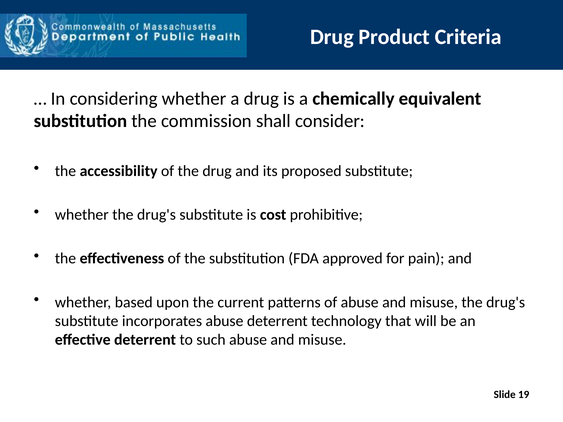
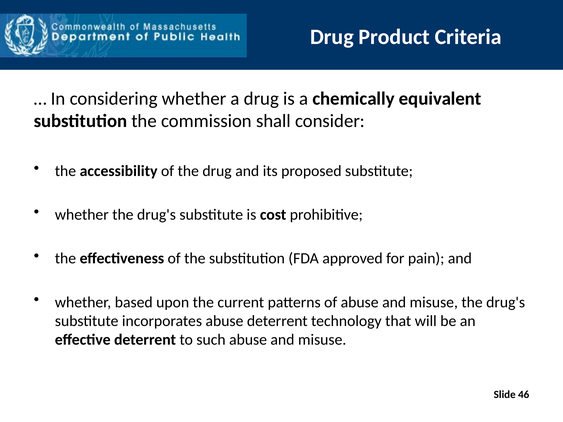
19: 19 -> 46
